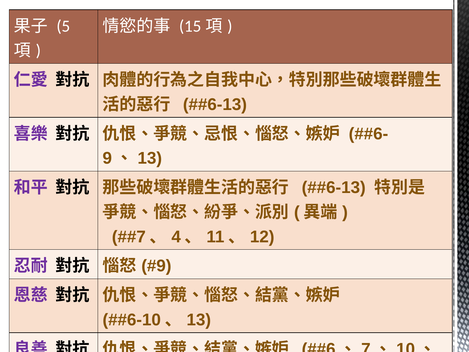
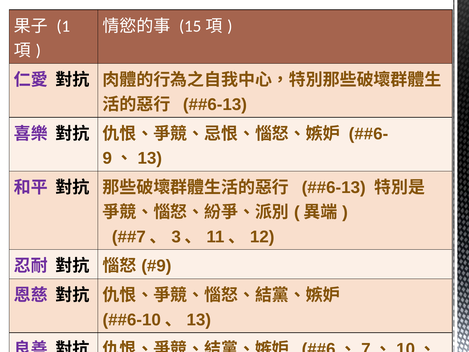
5: 5 -> 1
4: 4 -> 3
